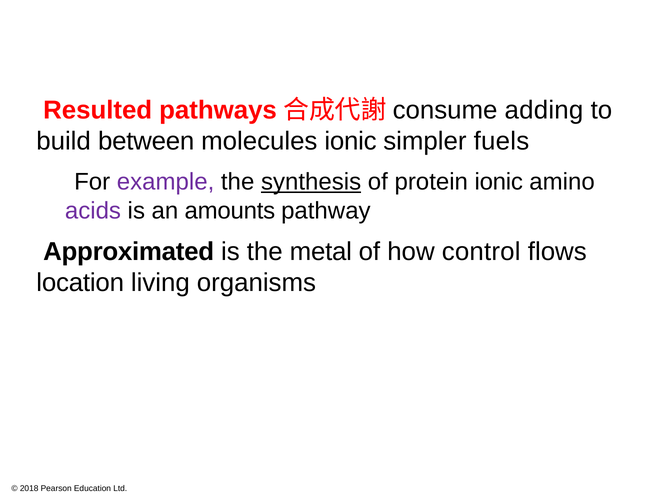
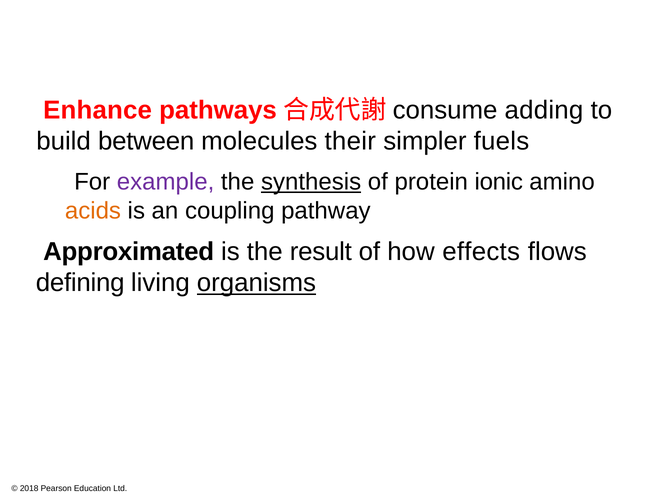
Resulted: Resulted -> Enhance
molecules ionic: ionic -> their
acids colour: purple -> orange
amounts: amounts -> coupling
metal: metal -> result
control: control -> effects
location: location -> defining
organisms underline: none -> present
